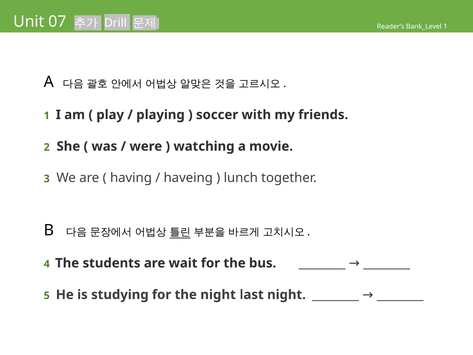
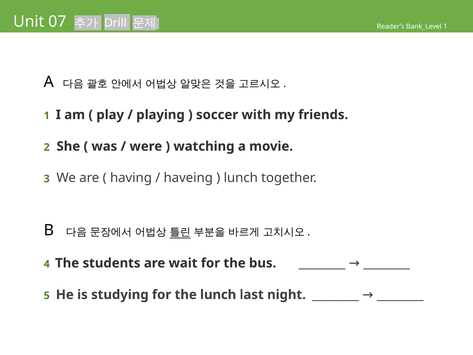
the night: night -> lunch
